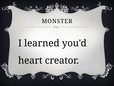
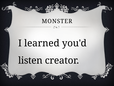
heart: heart -> listen
